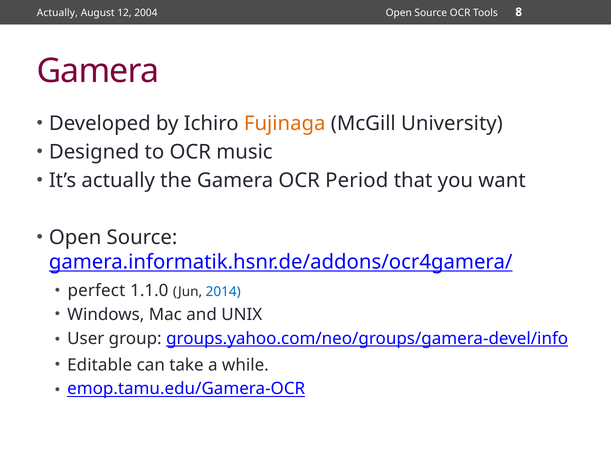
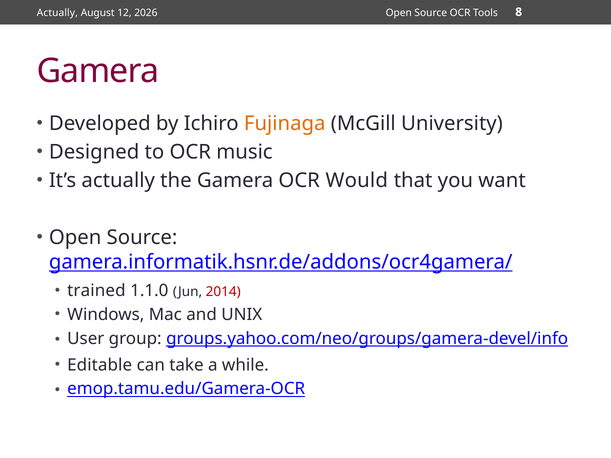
2004: 2004 -> 2026
Period: Period -> Would
perfect: perfect -> trained
2014 colour: blue -> red
